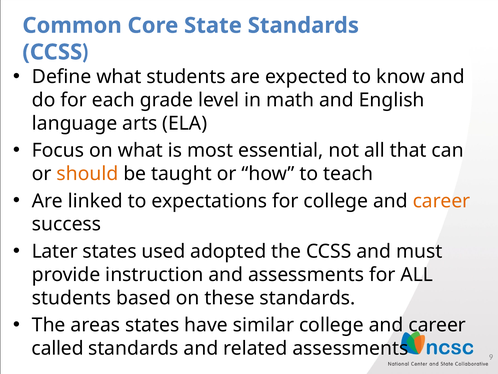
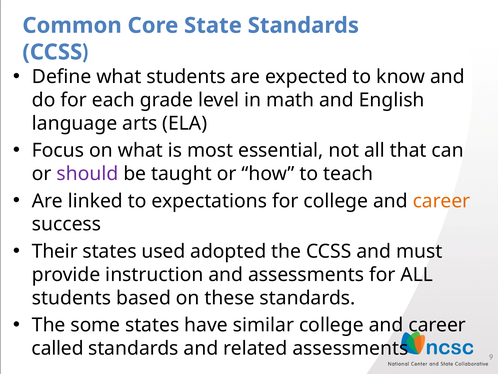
should colour: orange -> purple
Later: Later -> Their
areas: areas -> some
